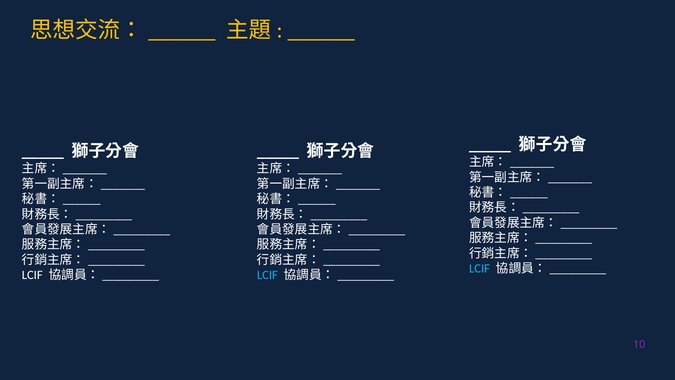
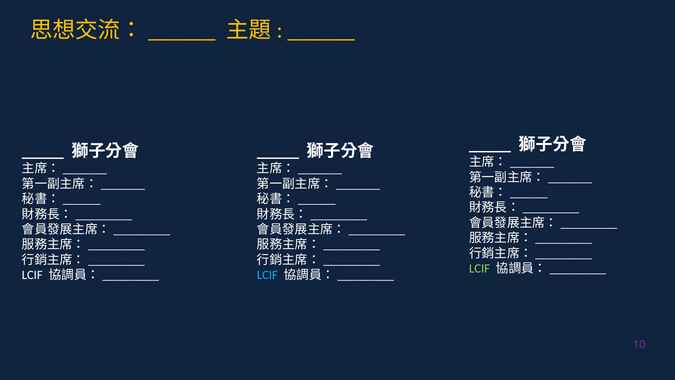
LCIF at (480, 268) colour: light blue -> light green
